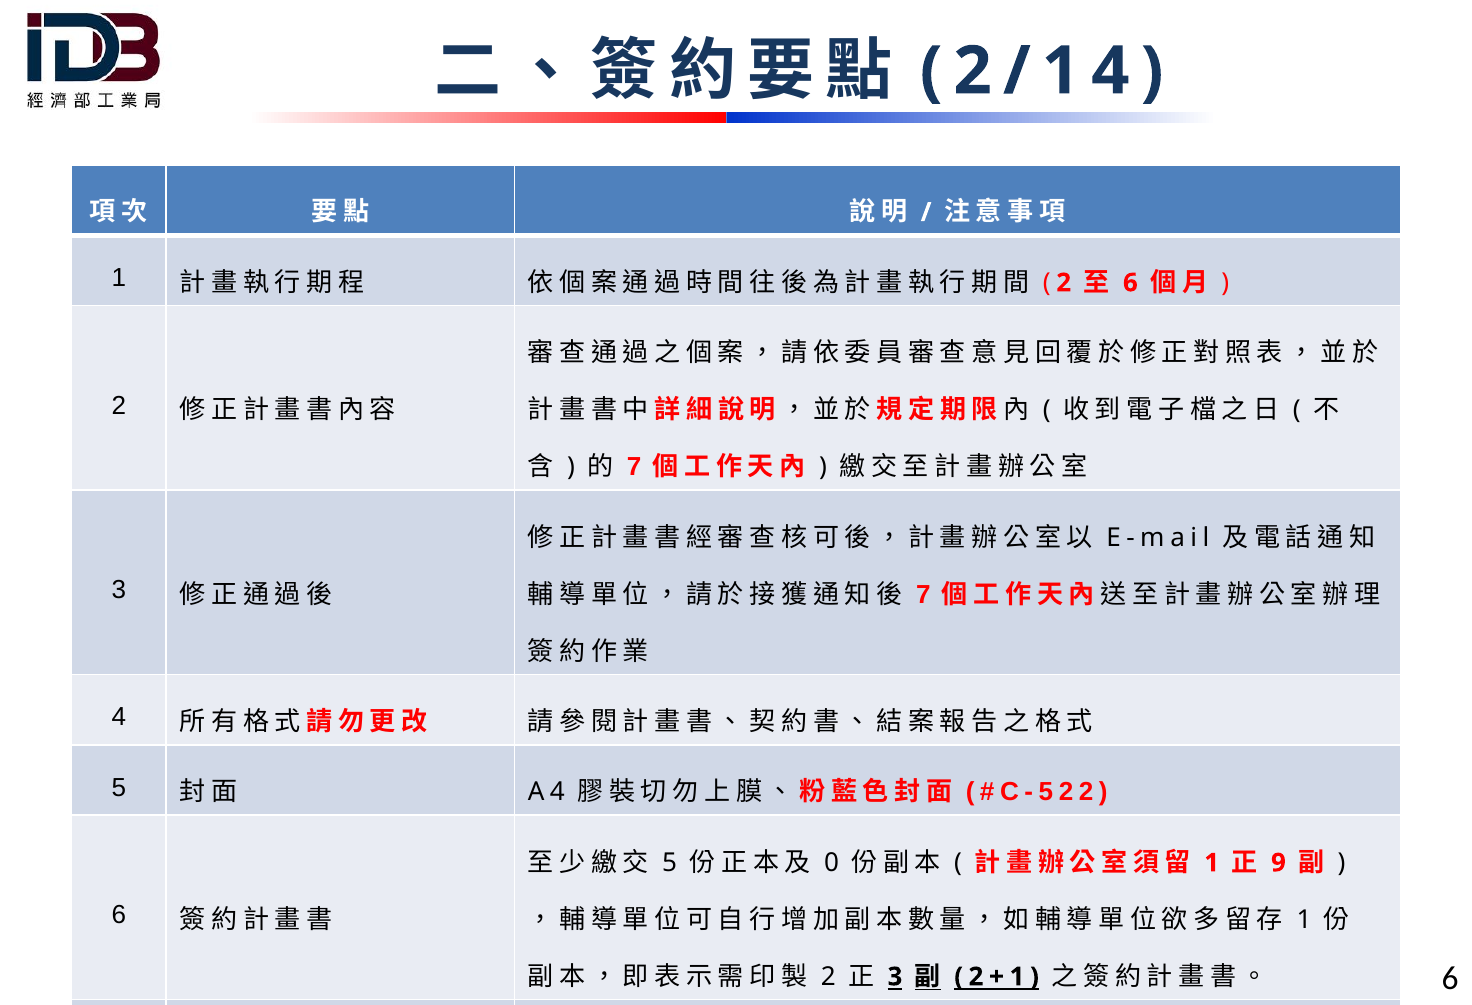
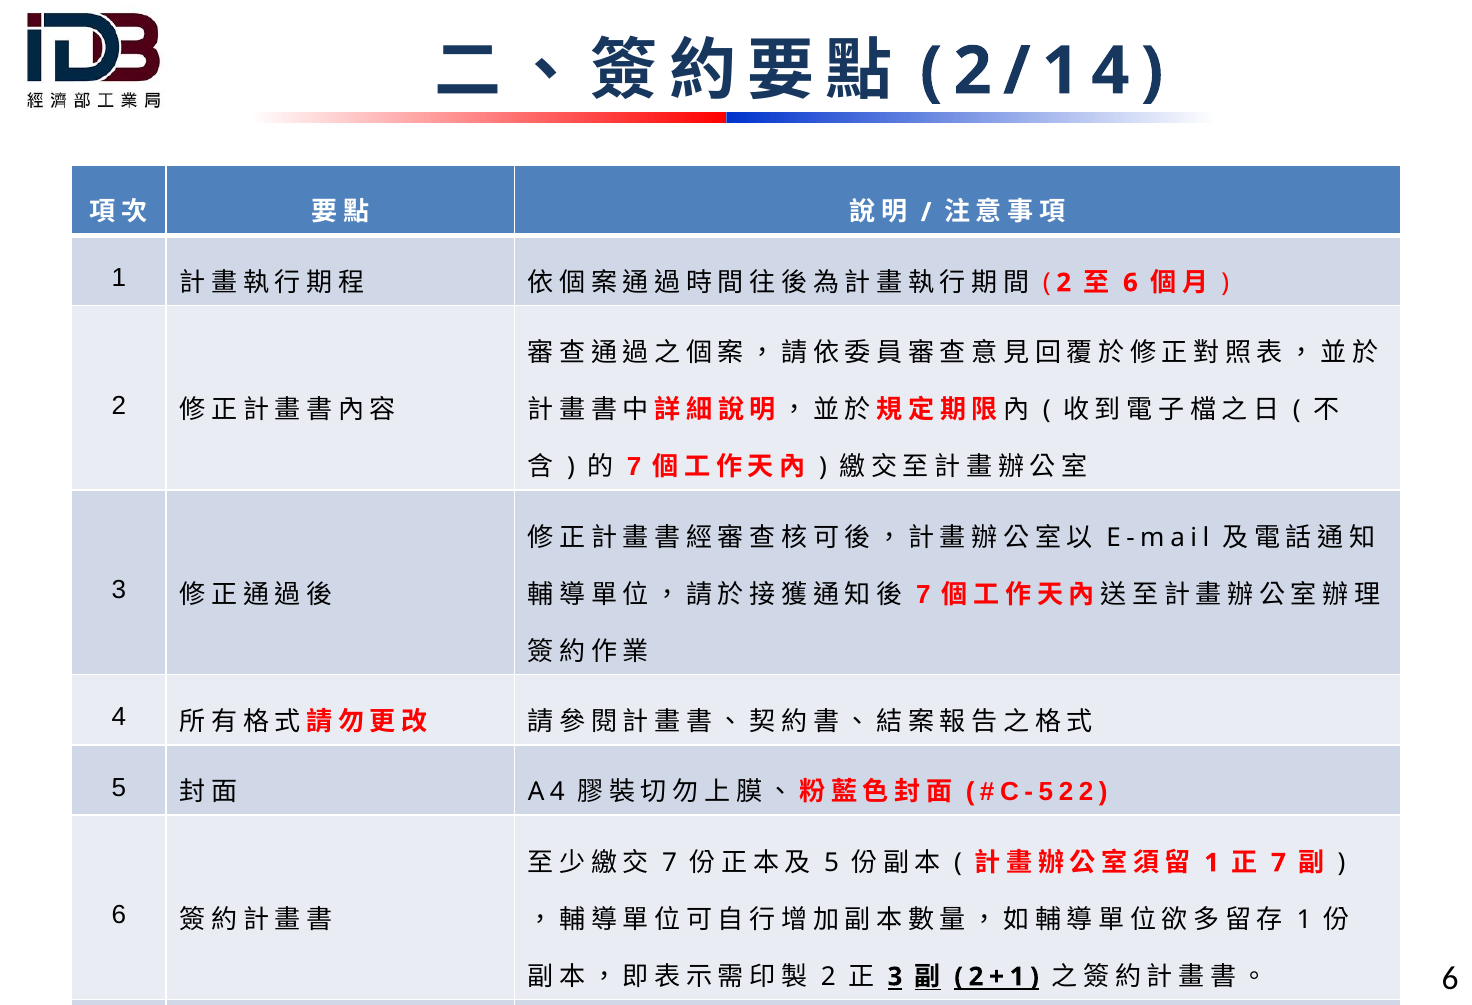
5 at (670, 863): 5 -> 7
0 at (832, 863): 0 -> 5
9 at (1278, 863): 9 -> 7
